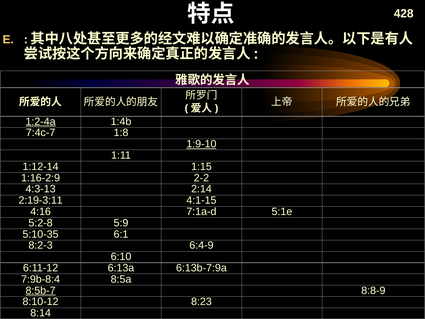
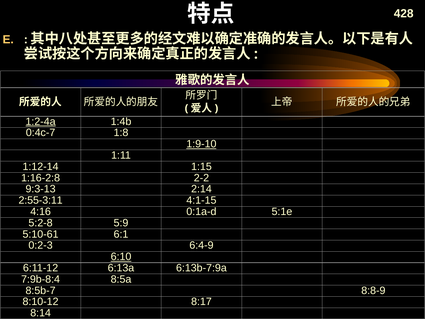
7:4c-7: 7:4c-7 -> 0:4c-7
1:16-2:9: 1:16-2:9 -> 1:16-2:8
4:3-13: 4:3-13 -> 9:3-13
2:19-3:11: 2:19-3:11 -> 2:55-3:11
7:1a-d: 7:1a-d -> 0:1a-d
5:10-35: 5:10-35 -> 5:10-61
8:2-3: 8:2-3 -> 0:2-3
6:10 underline: none -> present
8:5b-7 underline: present -> none
8:23: 8:23 -> 8:17
